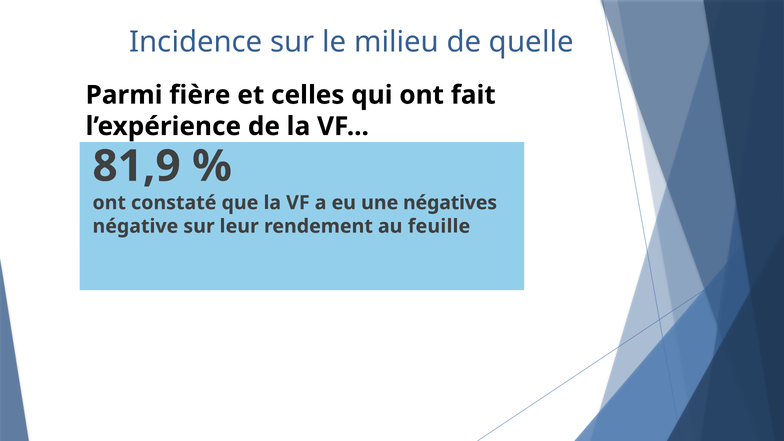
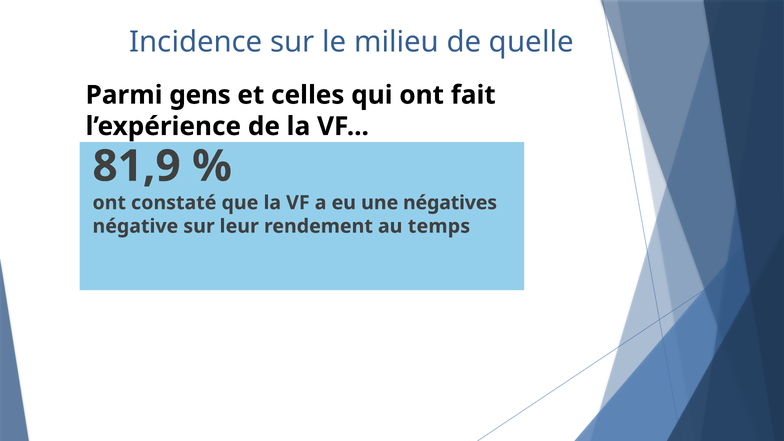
fière: fière -> gens
feuille: feuille -> temps
